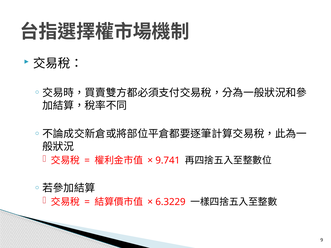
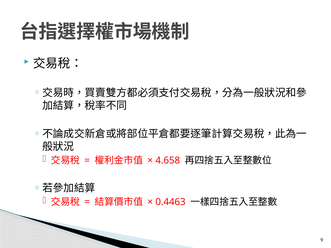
9.741: 9.741 -> 4.658
6.3229: 6.3229 -> 0.4463
